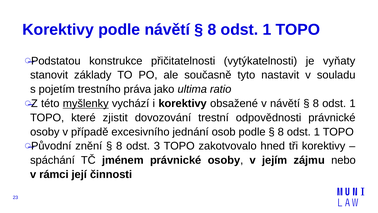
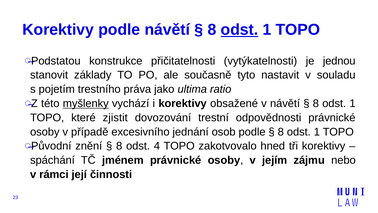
odst at (239, 30) underline: none -> present
vyňaty: vyňaty -> jednou
3: 3 -> 4
